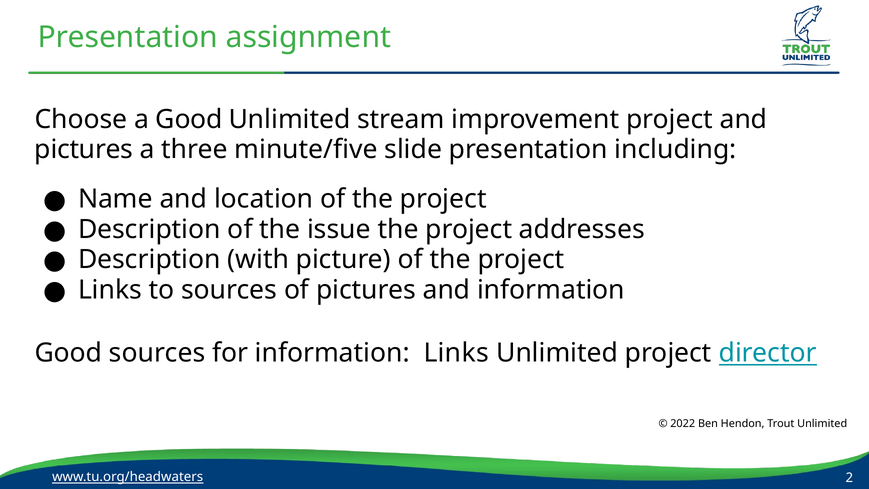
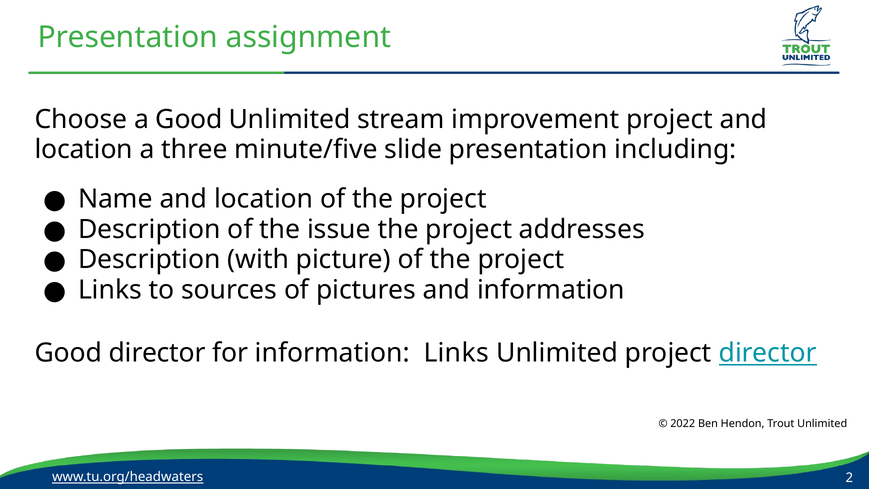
pictures at (84, 150): pictures -> location
Good sources: sources -> director
